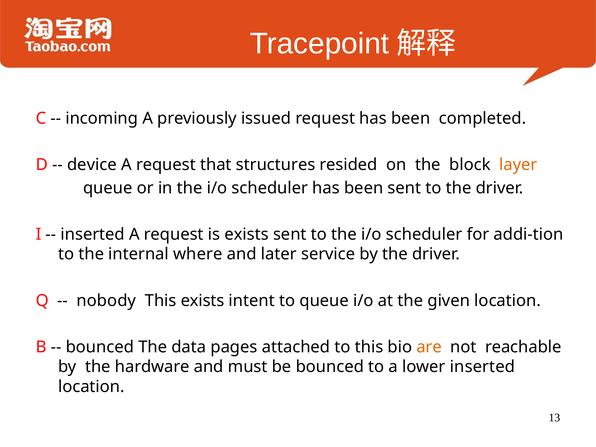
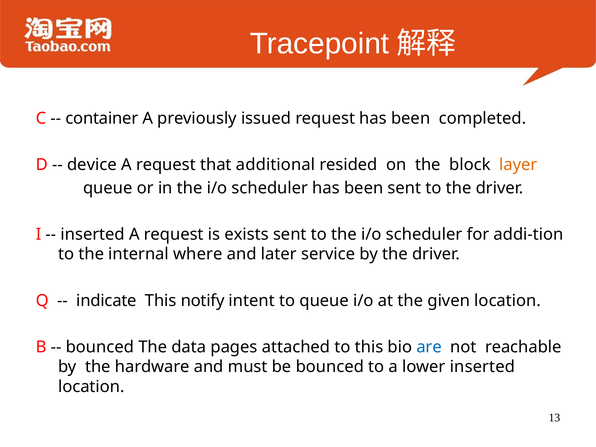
incoming: incoming -> container
structures: structures -> additional
nobody: nobody -> indicate
This exists: exists -> notify
are colour: orange -> blue
